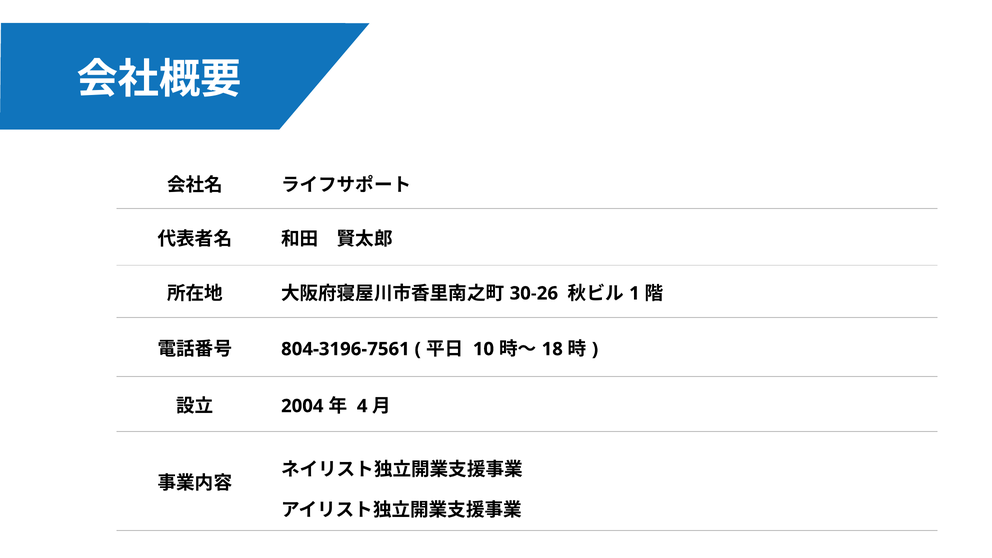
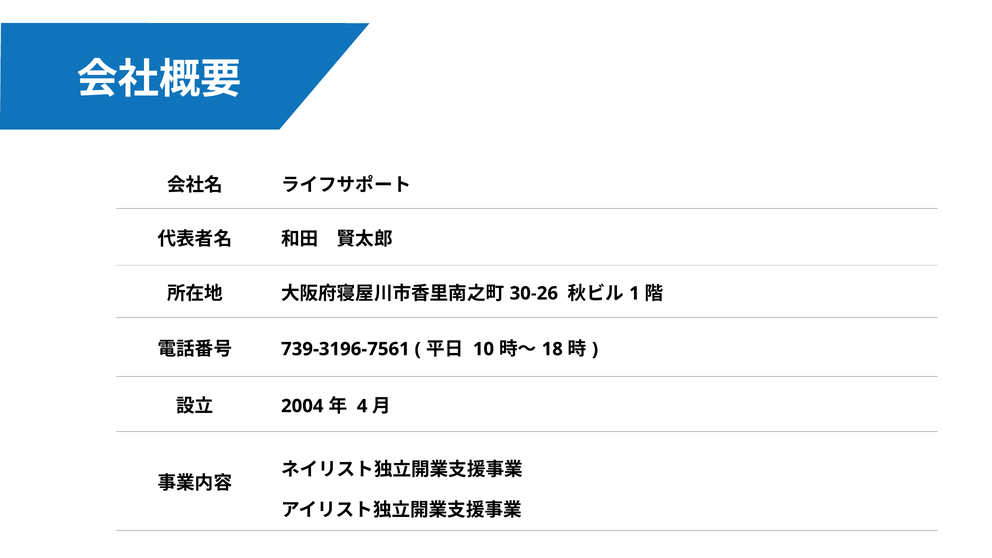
804-3196-7561: 804-3196-7561 -> 739-3196-7561
